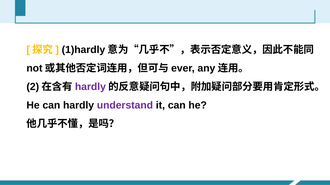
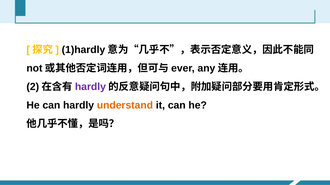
understand colour: purple -> orange
